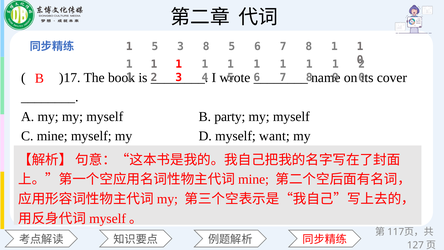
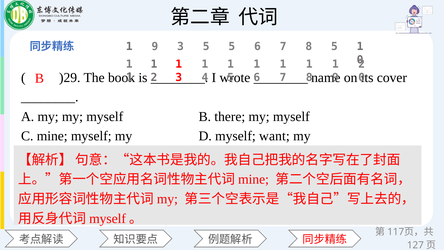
5 at (155, 47): 5 -> 9
3 8: 8 -> 5
7 8 1: 1 -> 5
)17: )17 -> )29
party: party -> there
